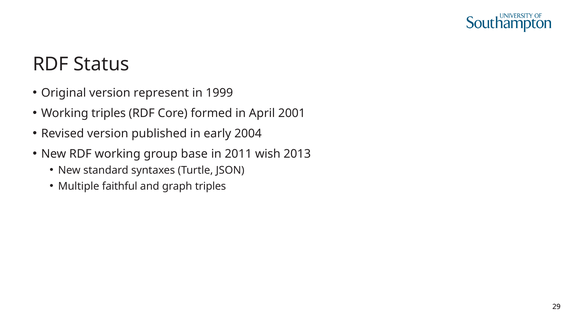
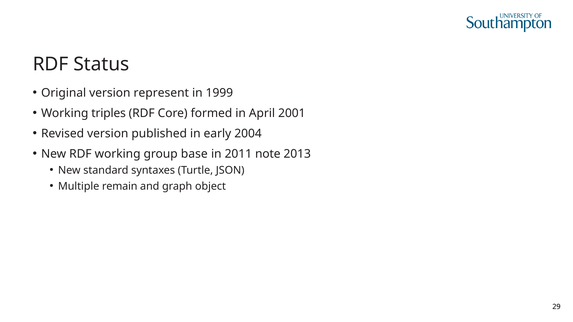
wish: wish -> note
faithful: faithful -> remain
graph triples: triples -> object
